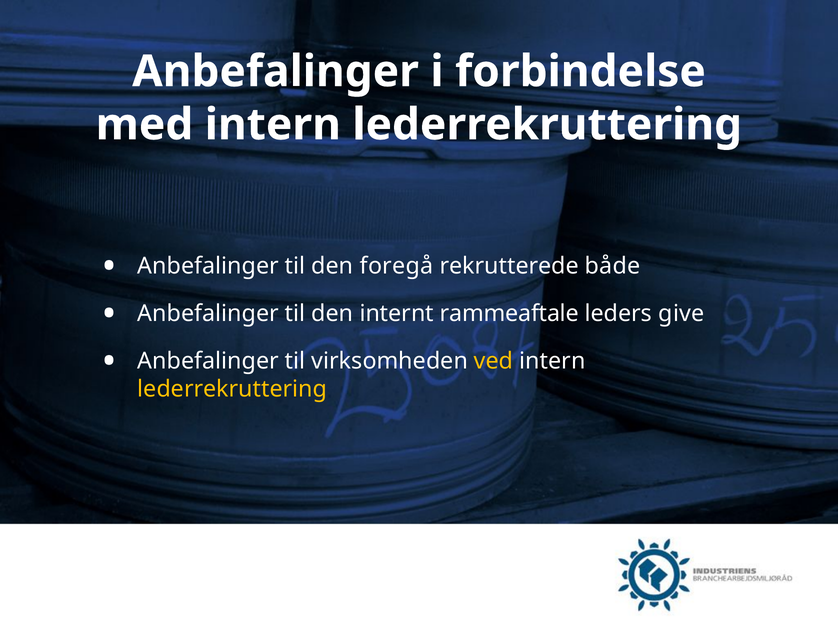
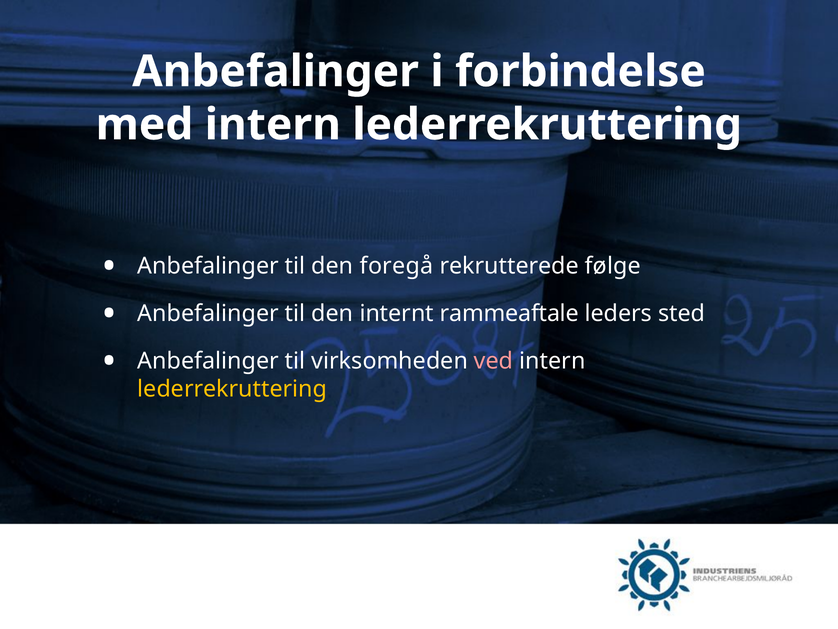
både: både -> følge
give: give -> sted
ved colour: yellow -> pink
